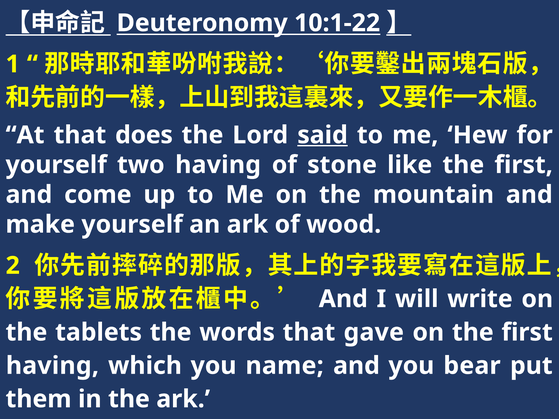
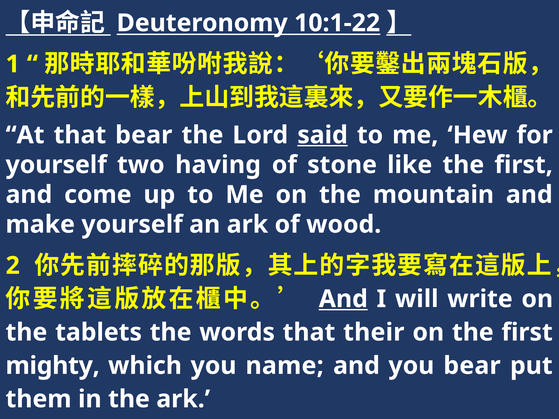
that does: does -> bear
And at (343, 299) underline: none -> present
gave: gave -> their
having at (52, 366): having -> mighty
